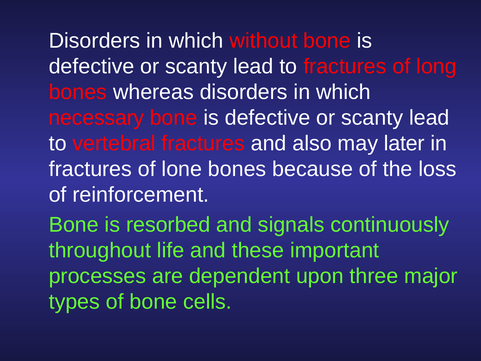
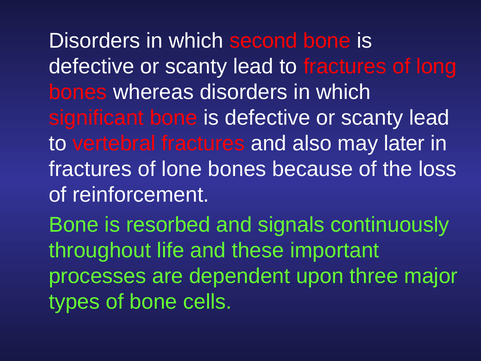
without: without -> second
necessary: necessary -> significant
